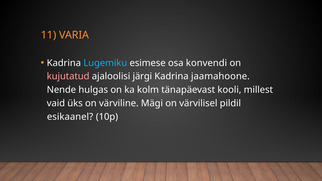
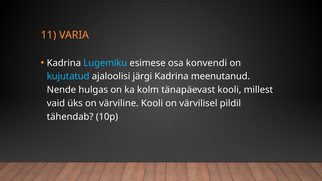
kujutatud colour: pink -> light blue
jaamahoone: jaamahoone -> meenutanud
värviline Mägi: Mägi -> Kooli
esikaanel: esikaanel -> tähendab
